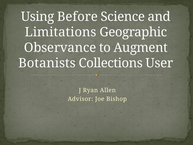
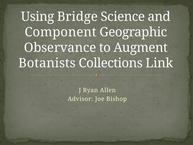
Before: Before -> Bridge
Limitations: Limitations -> Component
User: User -> Link
